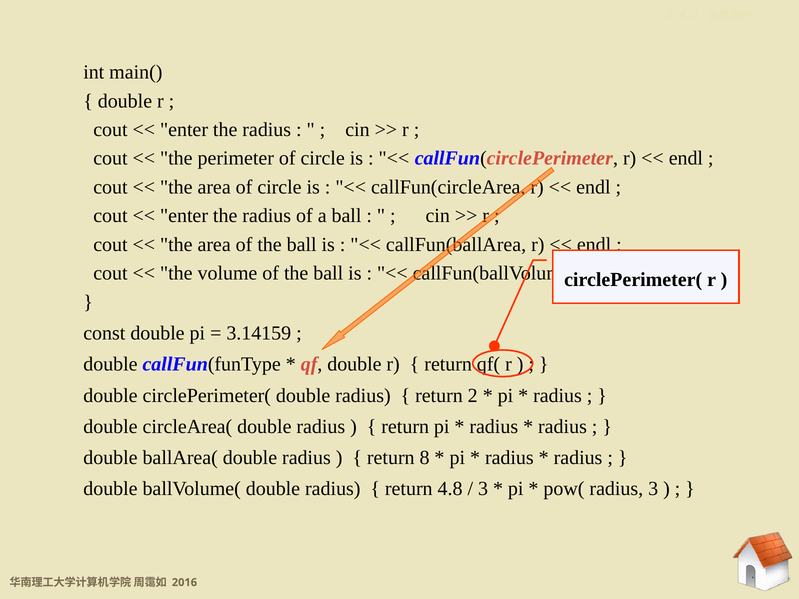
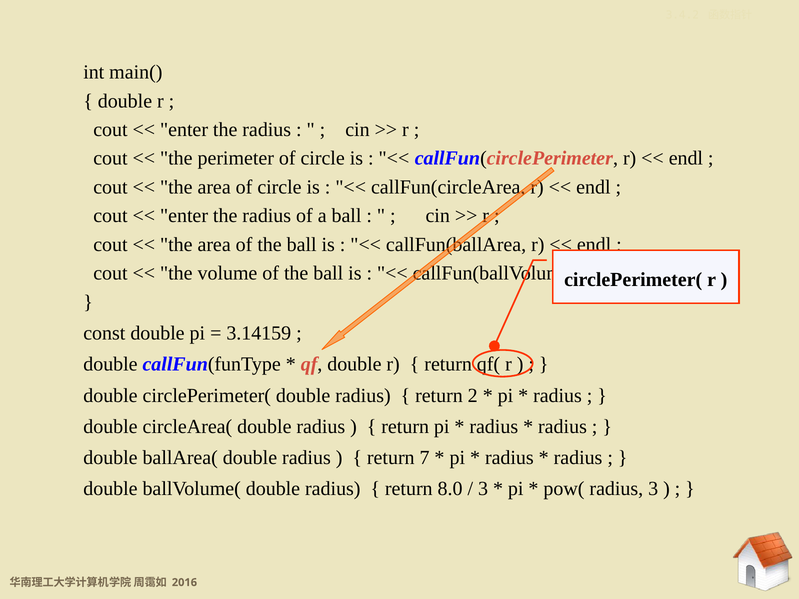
8: 8 -> 7
4.8: 4.8 -> 8.0
